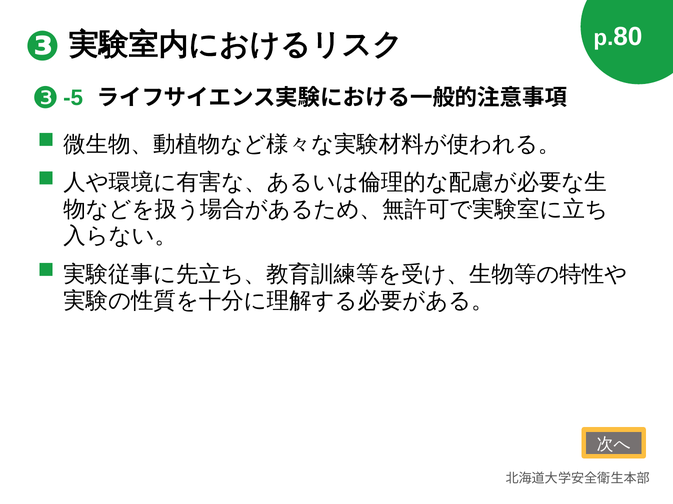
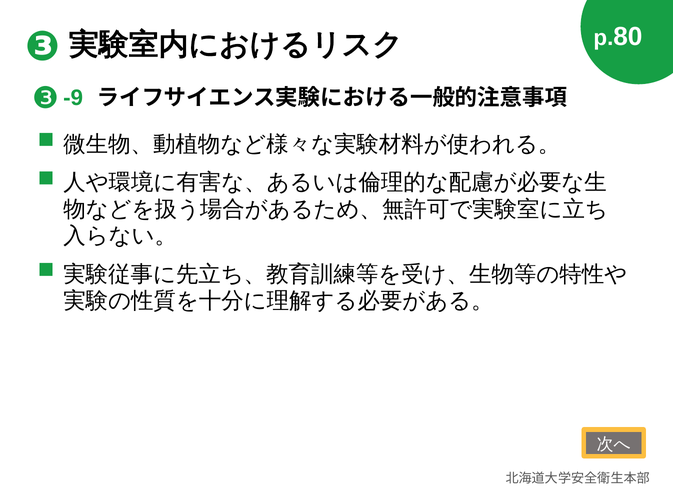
-5: -5 -> -9
